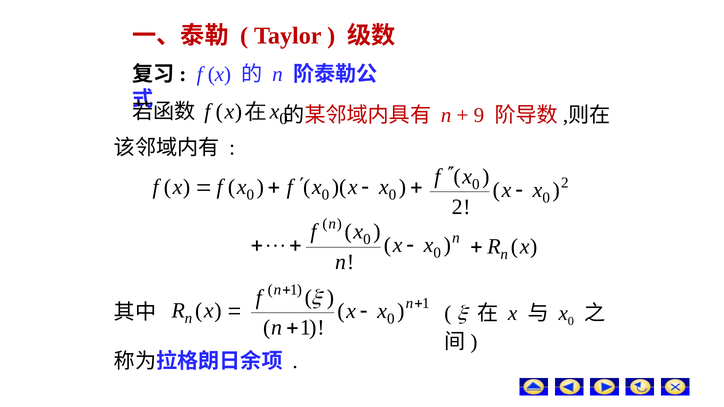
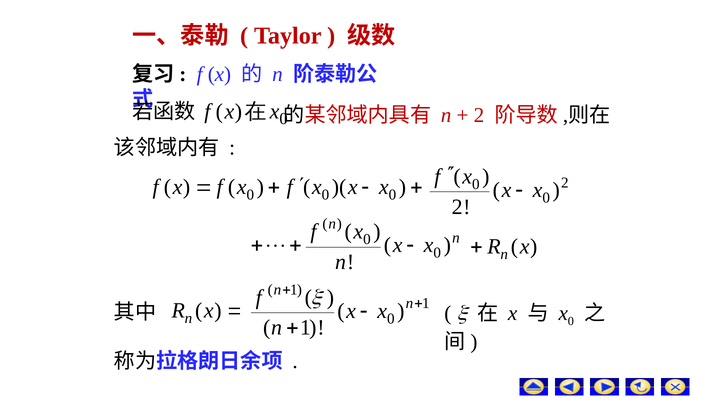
9 at (479, 115): 9 -> 2
